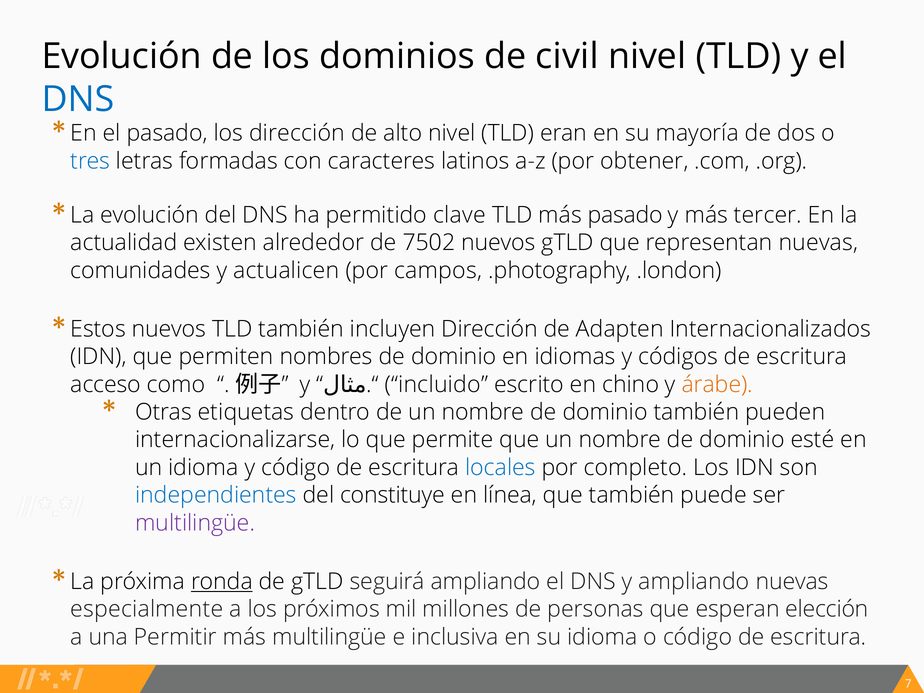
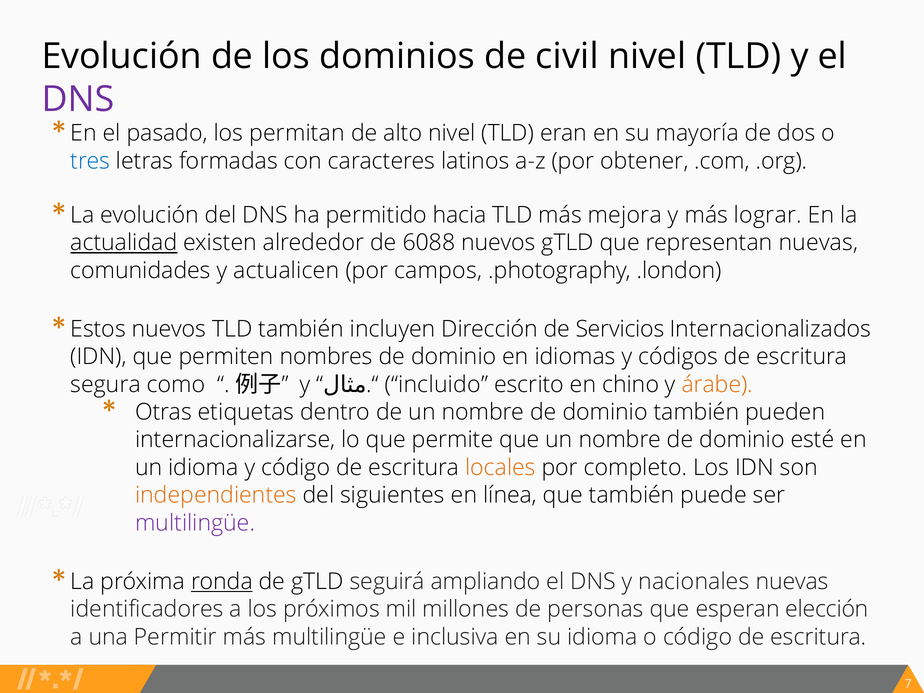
DNS at (78, 100) colour: blue -> purple
los dirección: dirección -> permitan
clave: clave -> hacia
más pasado: pasado -> mejora
tercer: tercer -> lograr
actualidad underline: none -> present
7502: 7502 -> 6088
Adapten: Adapten -> Servicios
acceso: acceso -> segura
locales colour: blue -> orange
independientes colour: blue -> orange
constituye: constituye -> siguientes
y ampliando: ampliando -> nacionales
especialmente: especialmente -> identificadores
